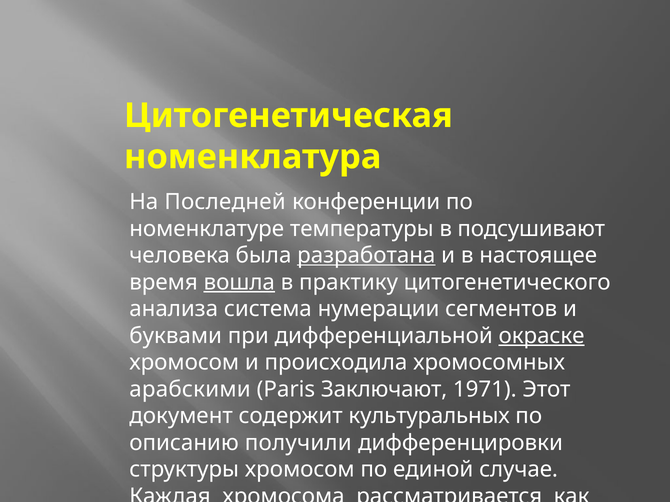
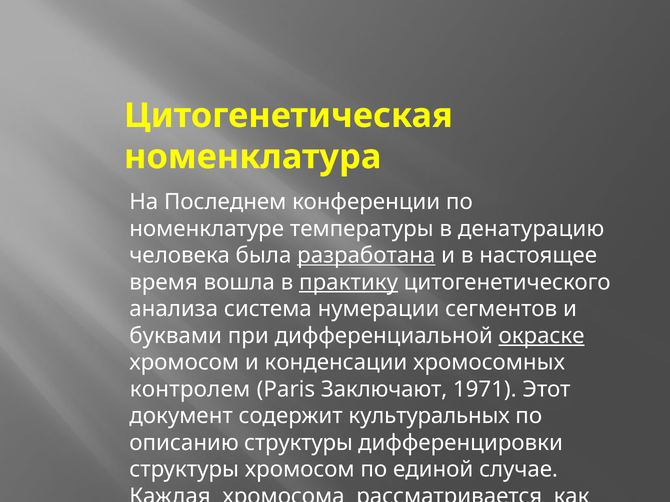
Последней: Последней -> Последнем
подсушивают: подсушивают -> денатурацию
вошла underline: present -> none
практику underline: none -> present
происходила: происходила -> конденсации
арабскими: арабскими -> контролем
описанию получили: получили -> структуры
